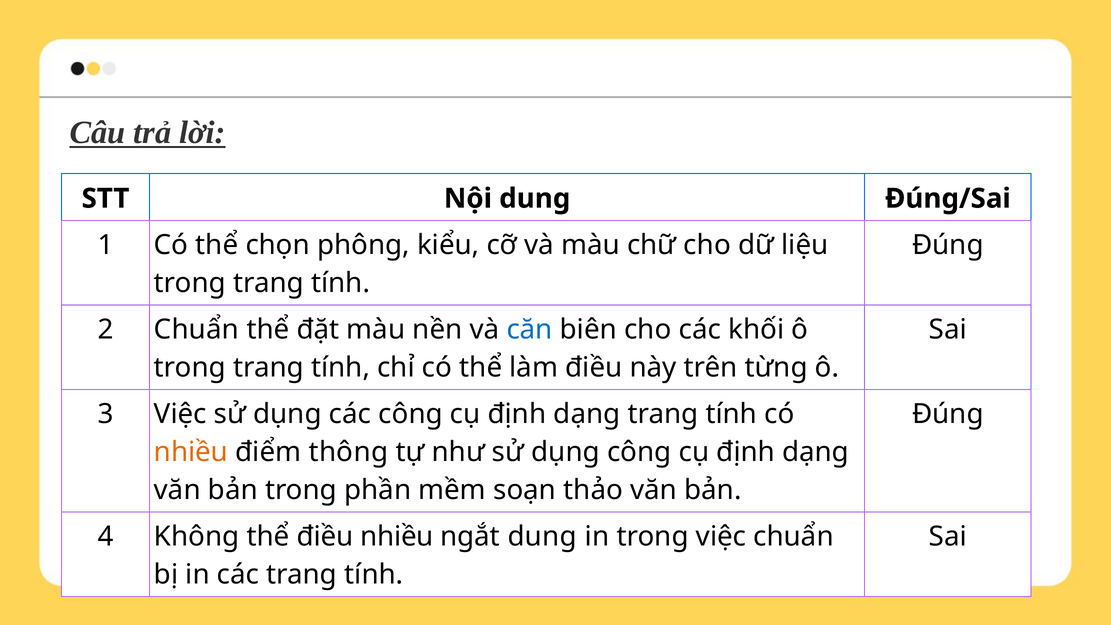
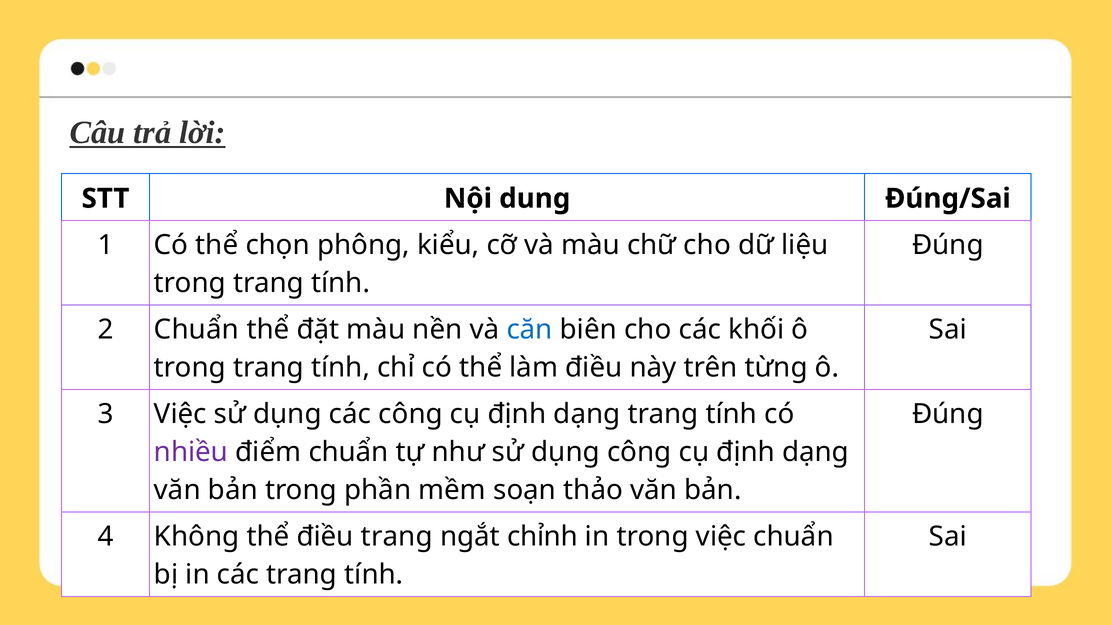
nhiều at (191, 452) colour: orange -> purple
điểm thông: thông -> chuẩn
điều nhiều: nhiều -> trang
ngắt dung: dung -> chỉnh
